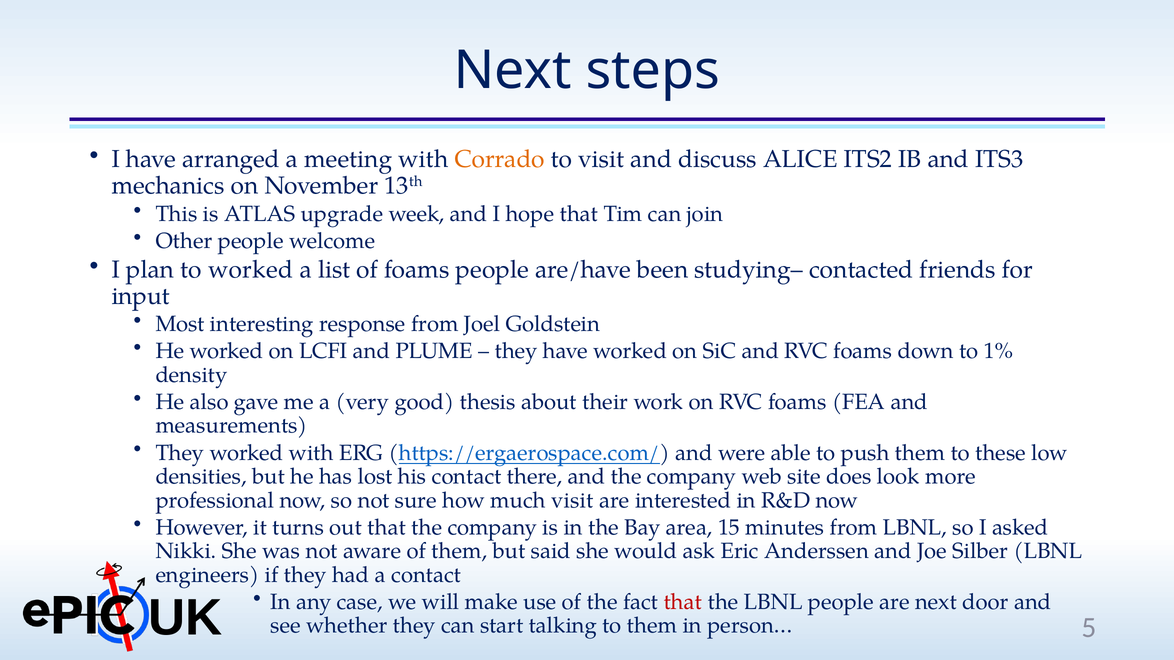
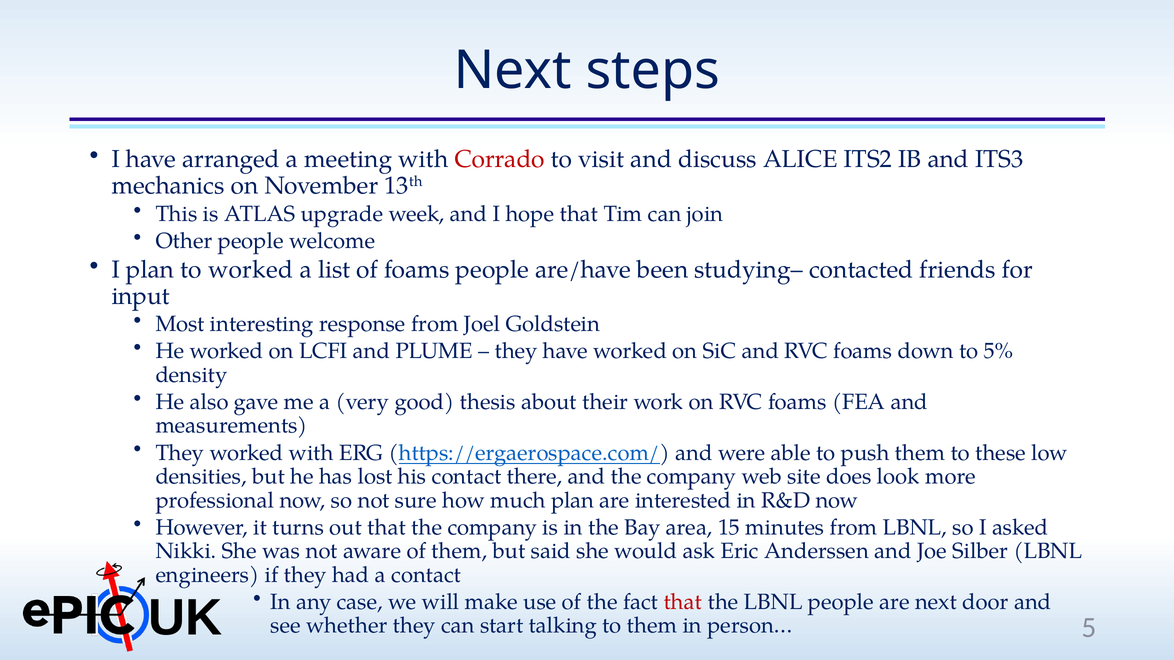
Corrado colour: orange -> red
1%: 1% -> 5%
much visit: visit -> plan
